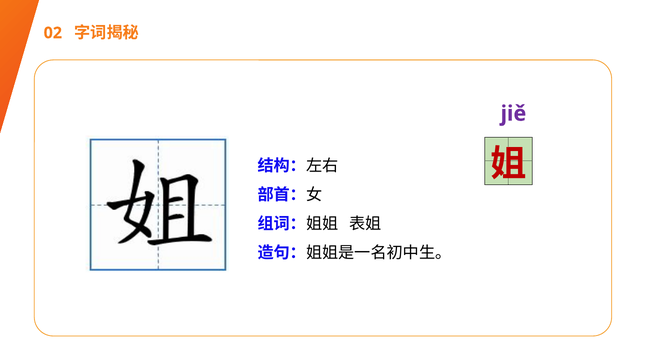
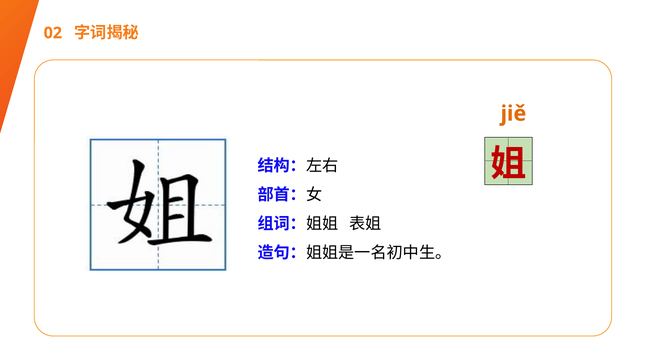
jiě colour: purple -> orange
